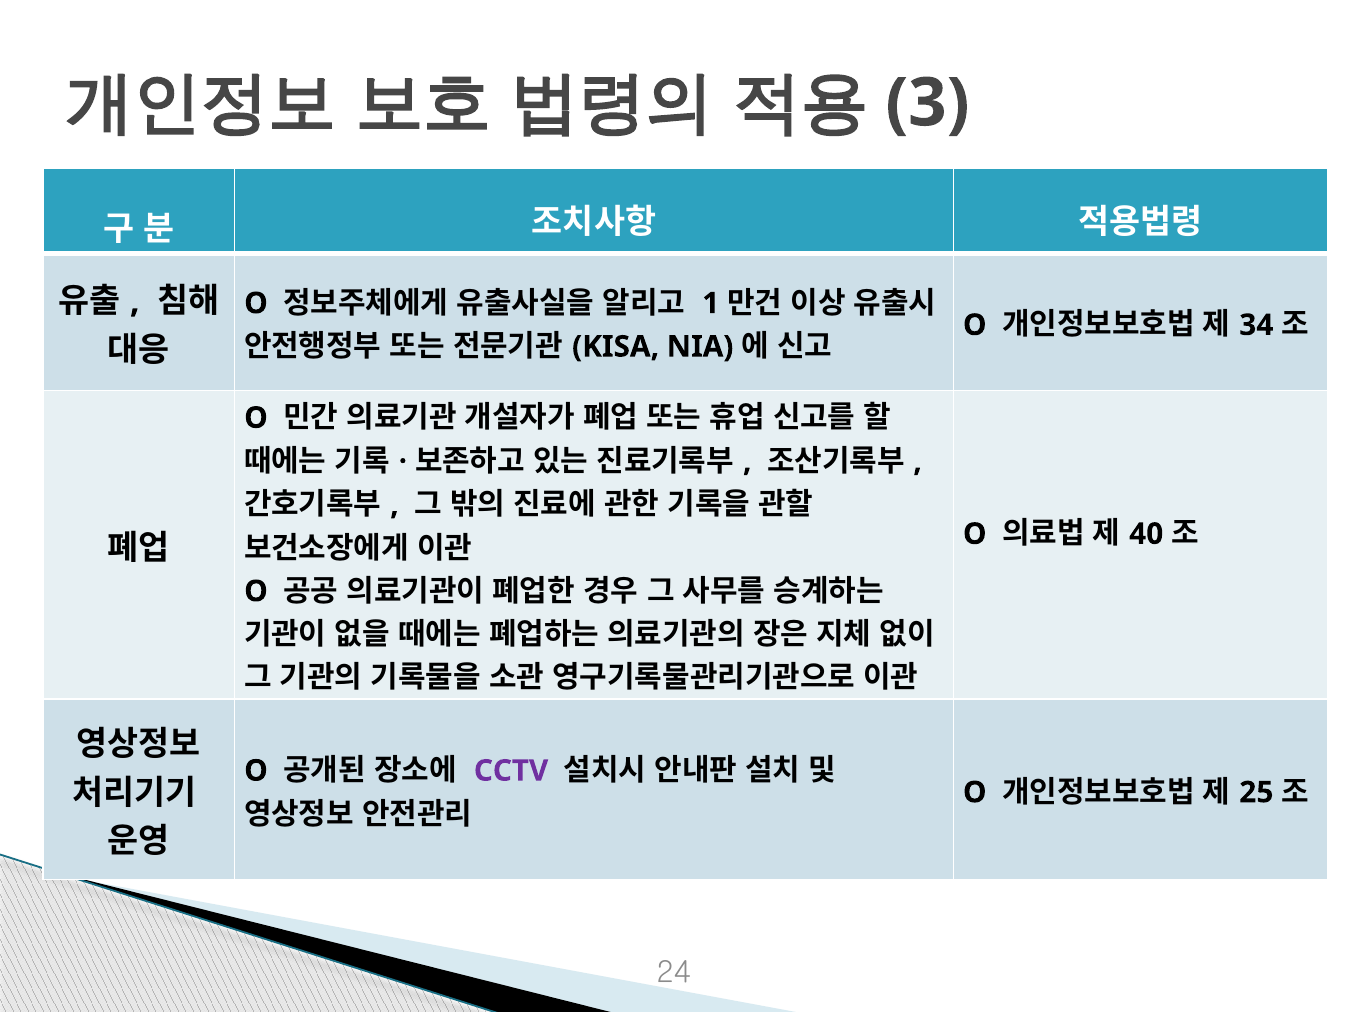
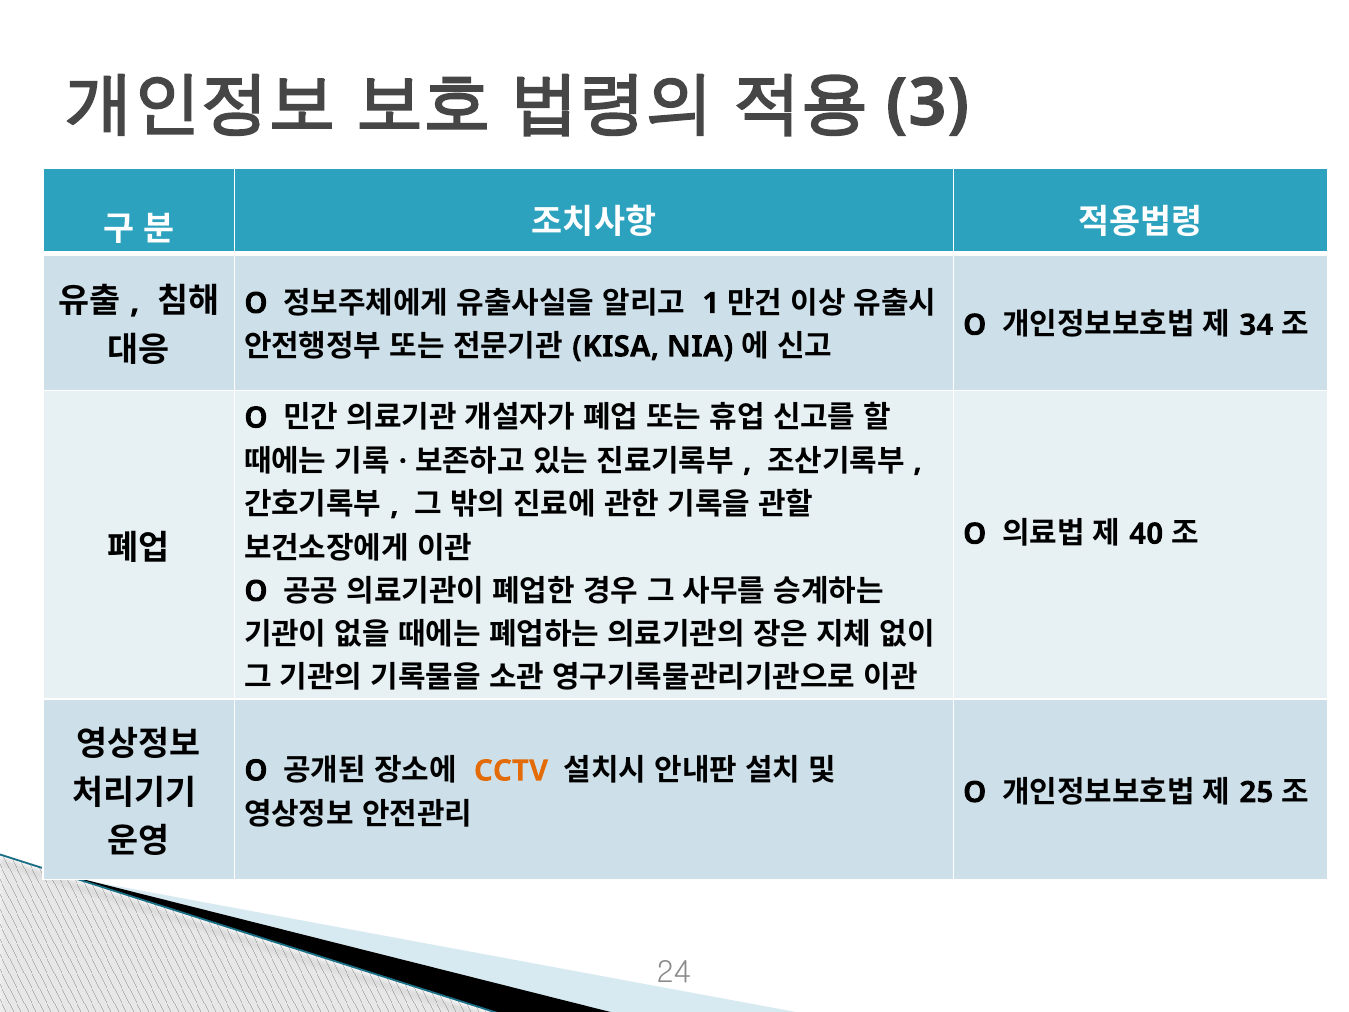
CCTV colour: purple -> orange
